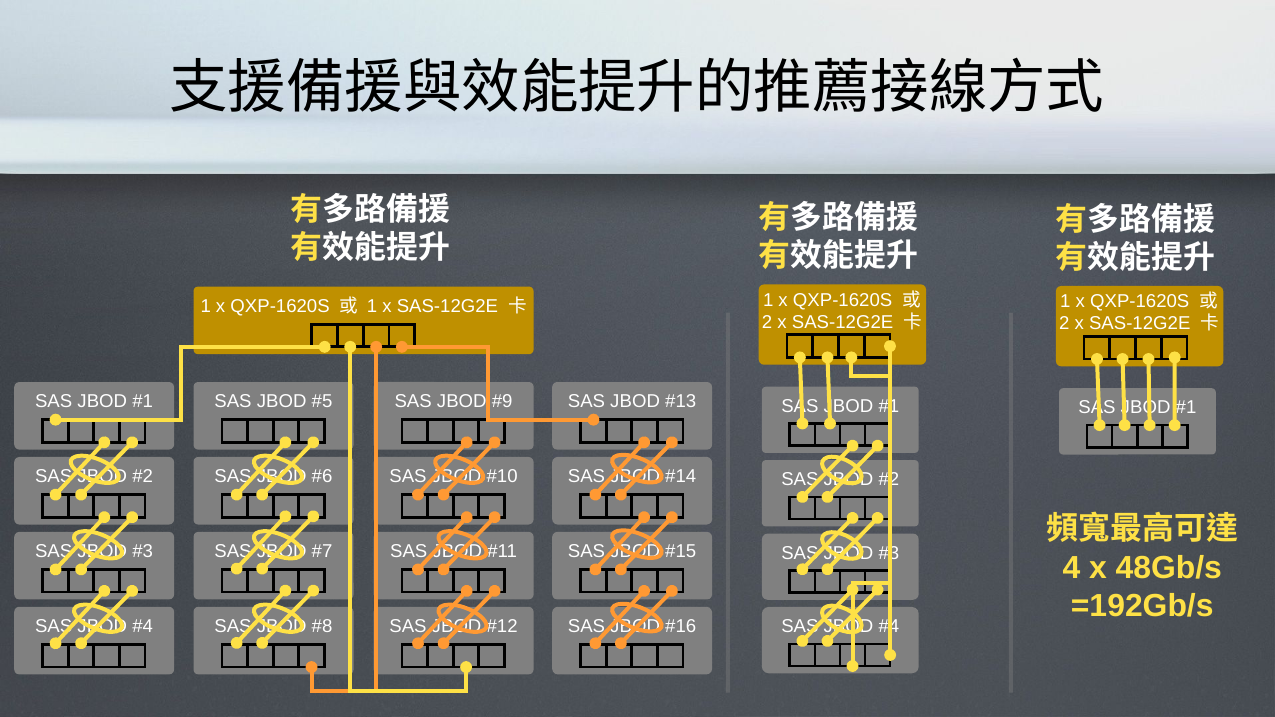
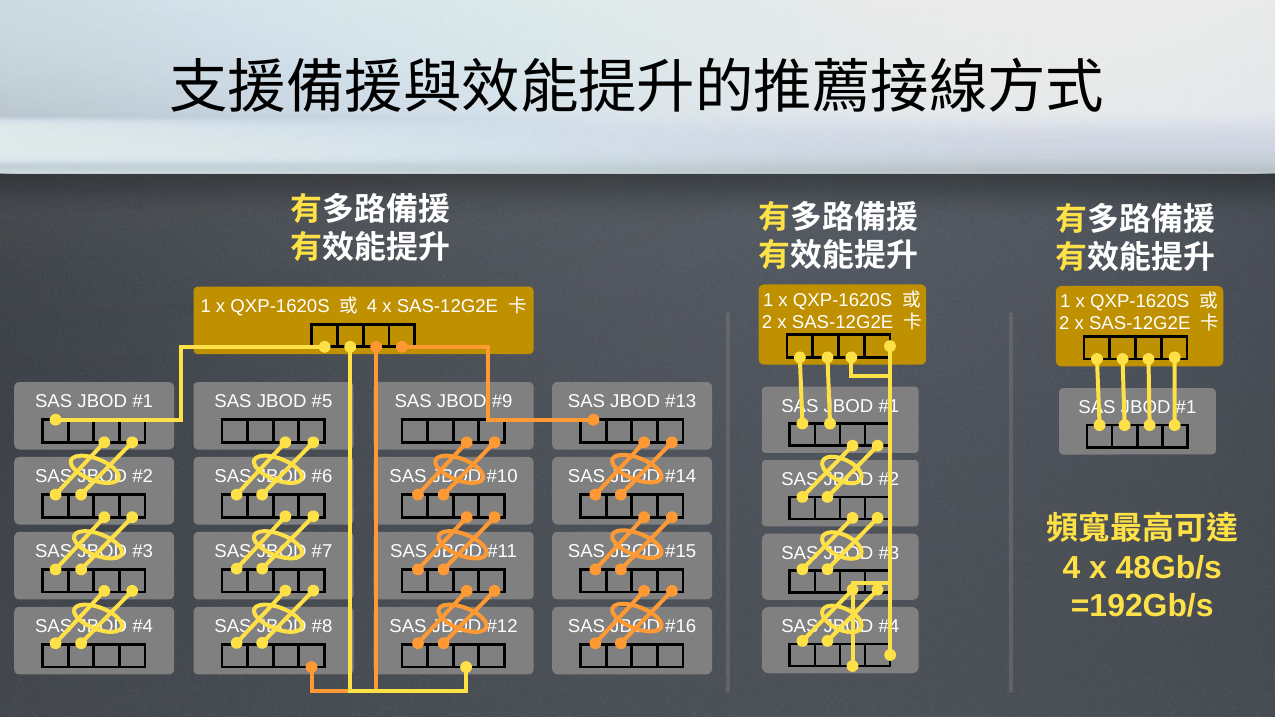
1 at (372, 306): 1 -> 4
